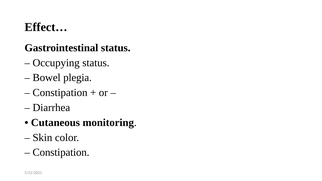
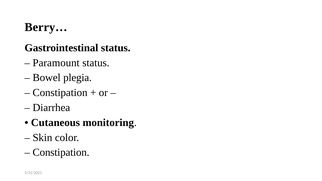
Effect…: Effect… -> Berry…
Occupying: Occupying -> Paramount
